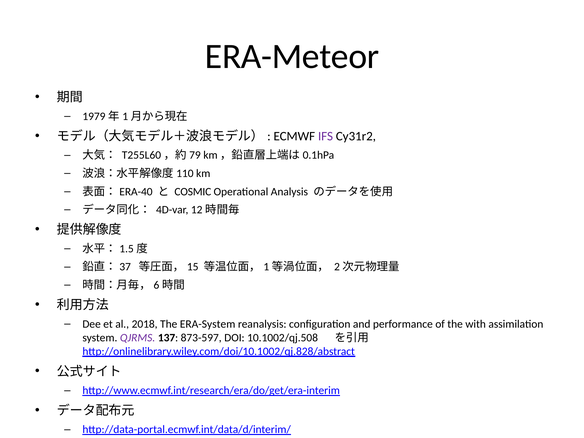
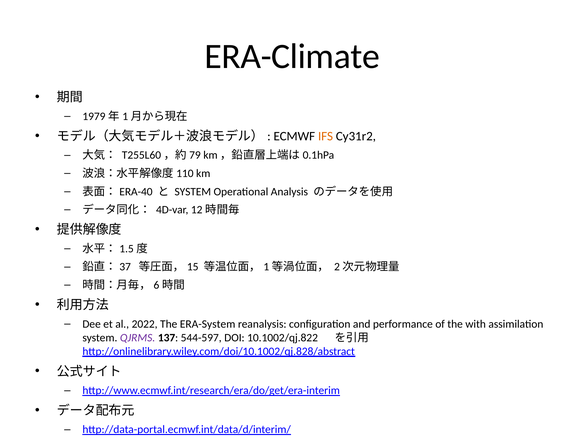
ERA-Meteor: ERA-Meteor -> ERA-Climate
IFS colour: purple -> orange
COSMIC at (193, 192): COSMIC -> SYSTEM
2018: 2018 -> 2022
873-597: 873-597 -> 544-597
10.1002/qj.508: 10.1002/qj.508 -> 10.1002/qj.822
